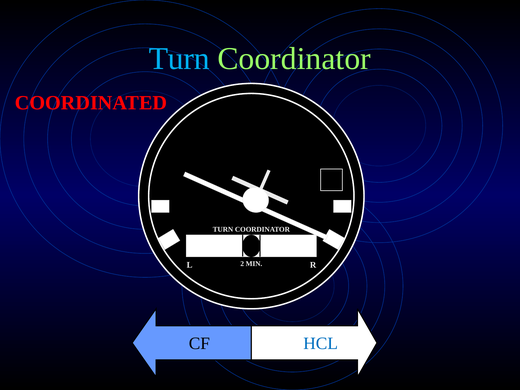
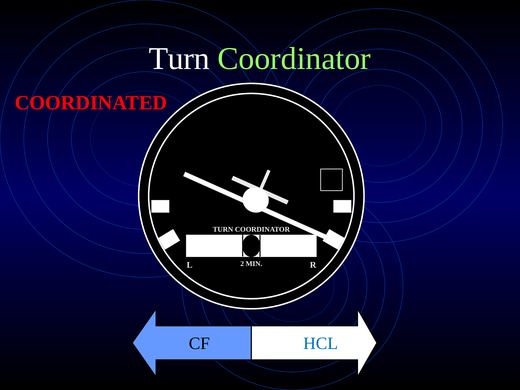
Turn at (179, 59) colour: light blue -> white
